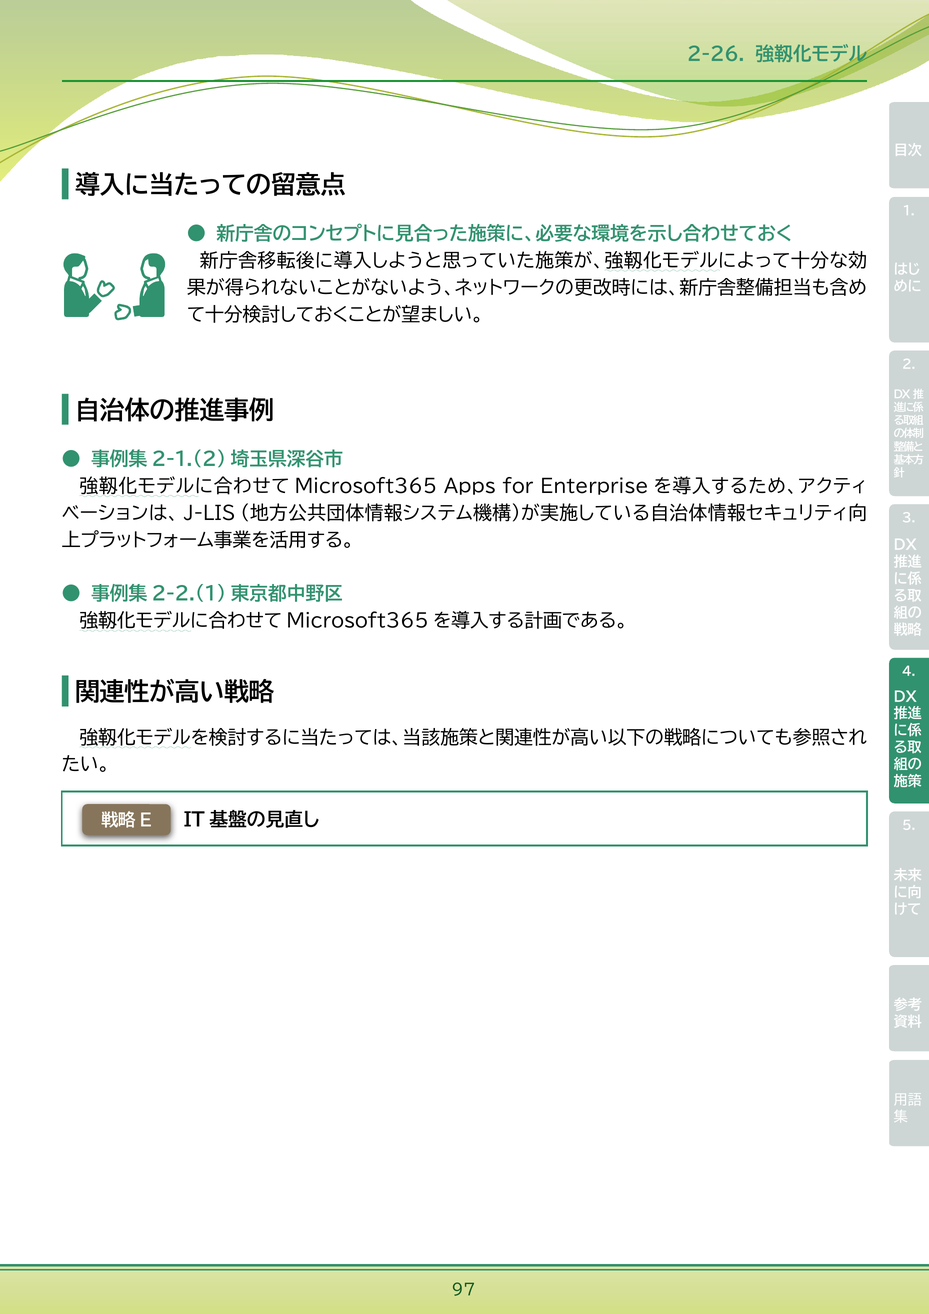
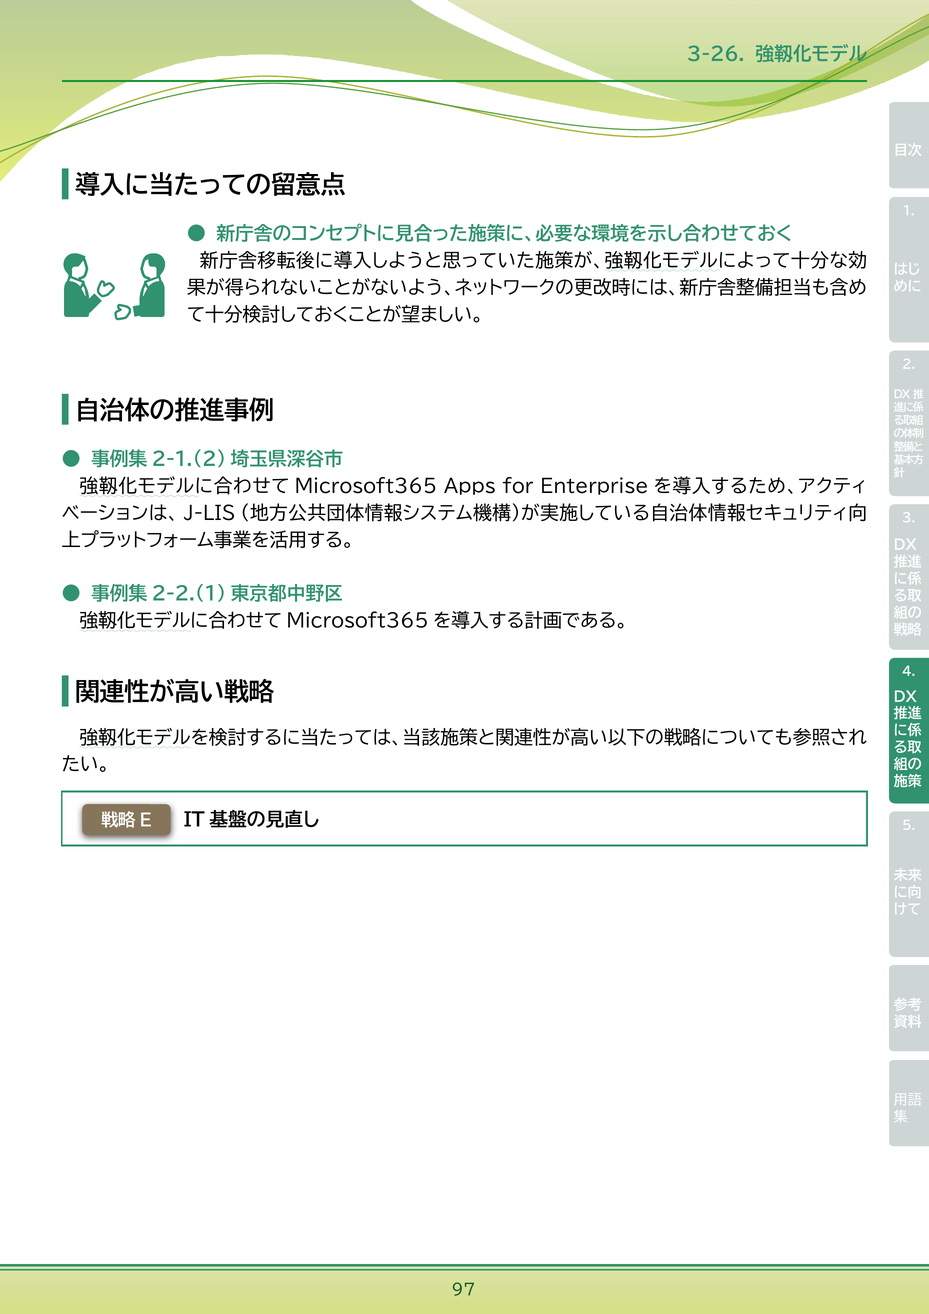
2-26: 2-26 -> 3-26
